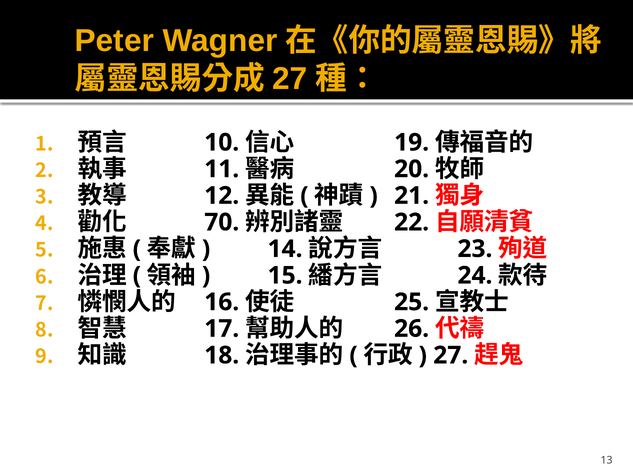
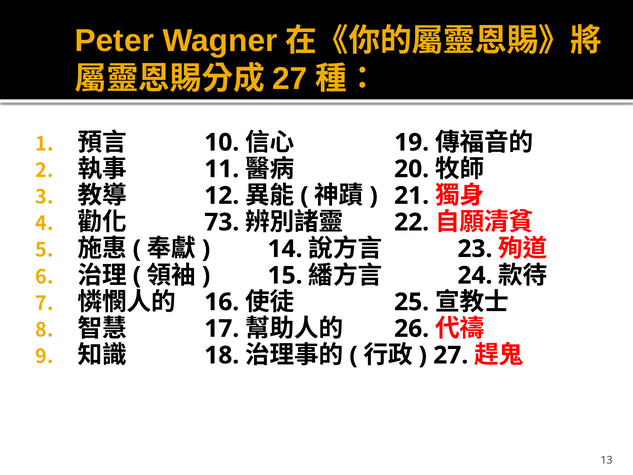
70: 70 -> 73
